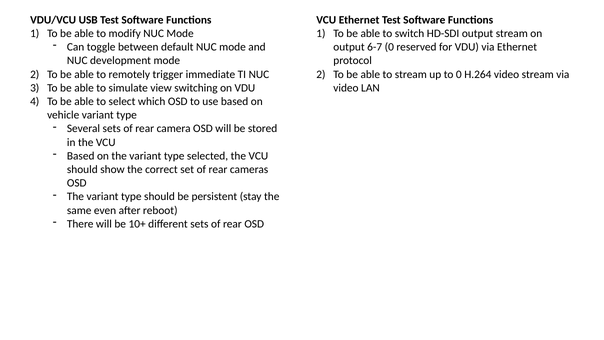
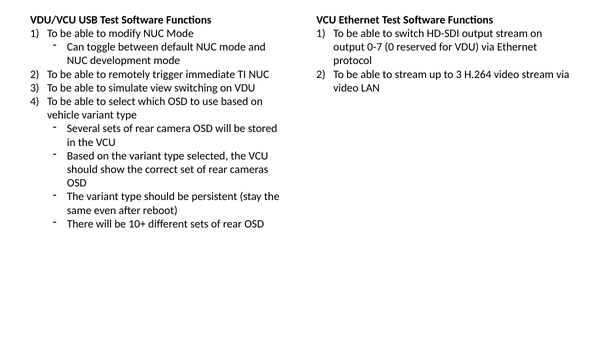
6-7: 6-7 -> 0-7
to 0: 0 -> 3
